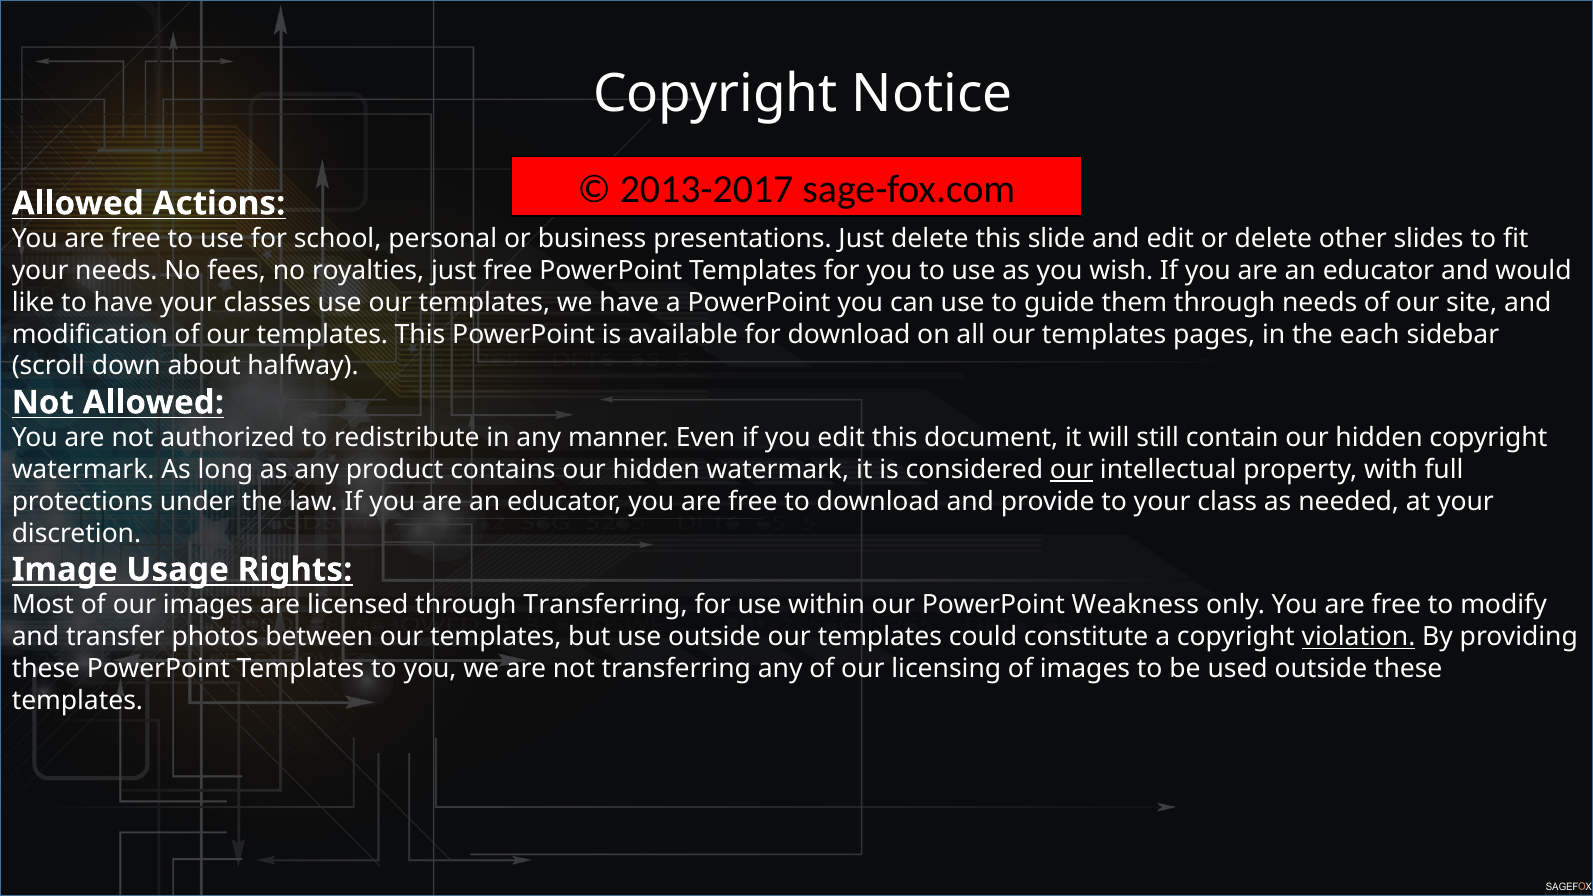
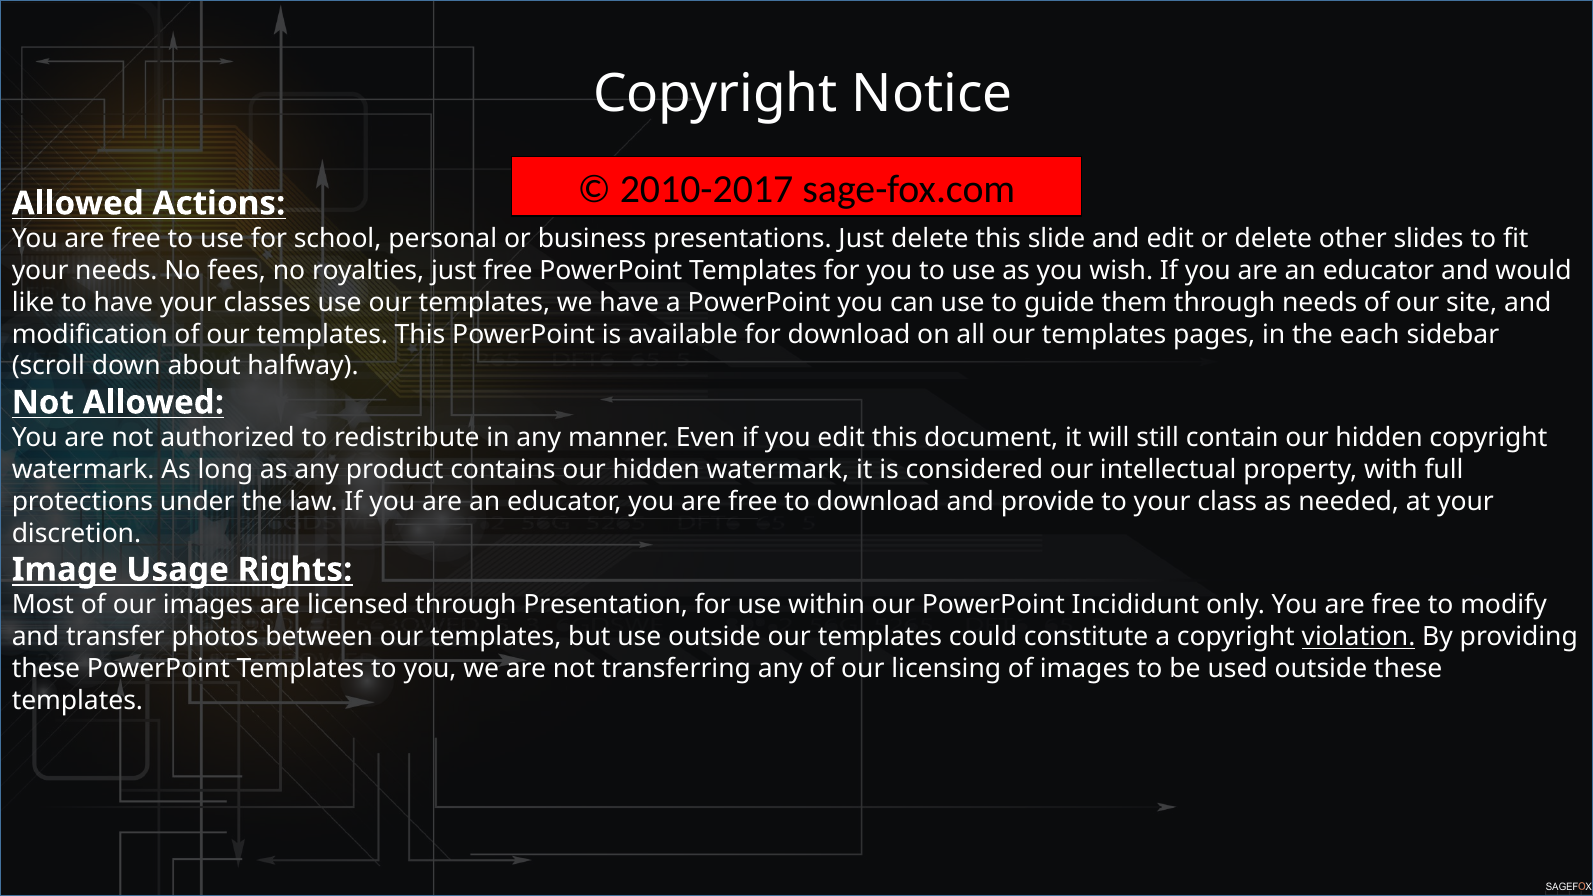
2013-2017: 2013-2017 -> 2010-2017
our at (1072, 470) underline: present -> none
through Transferring: Transferring -> Presentation
Weakness: Weakness -> Incididunt
